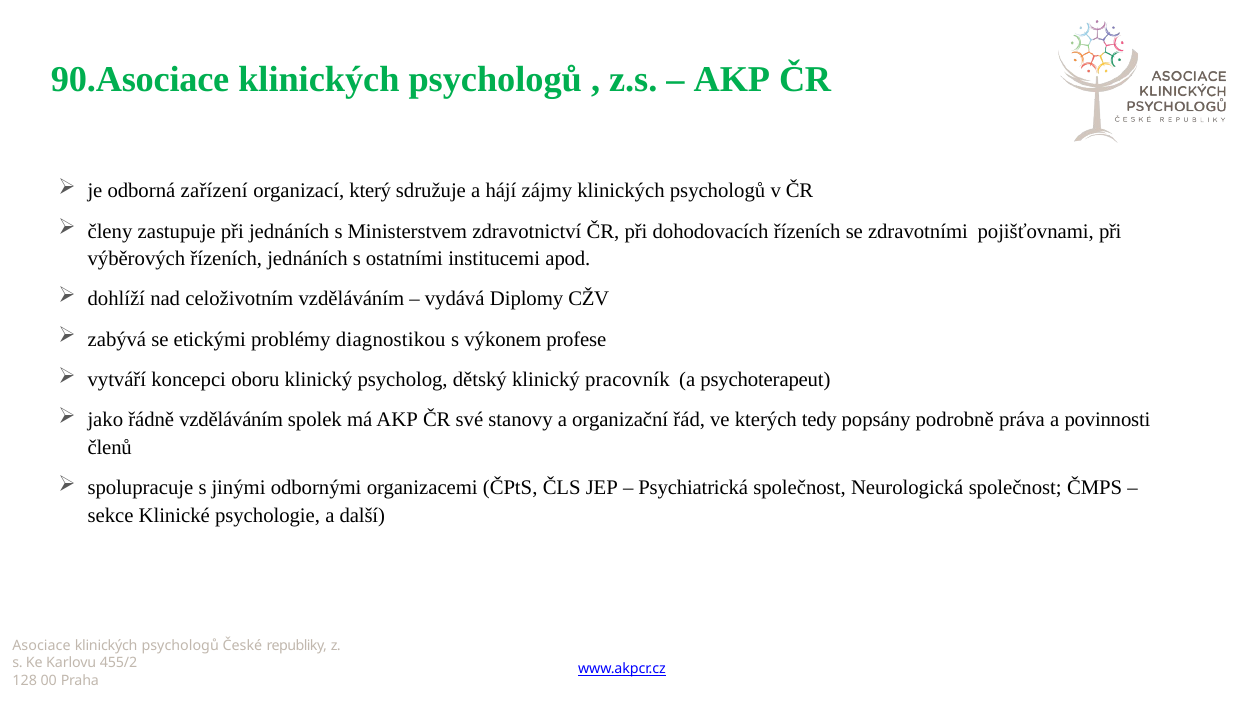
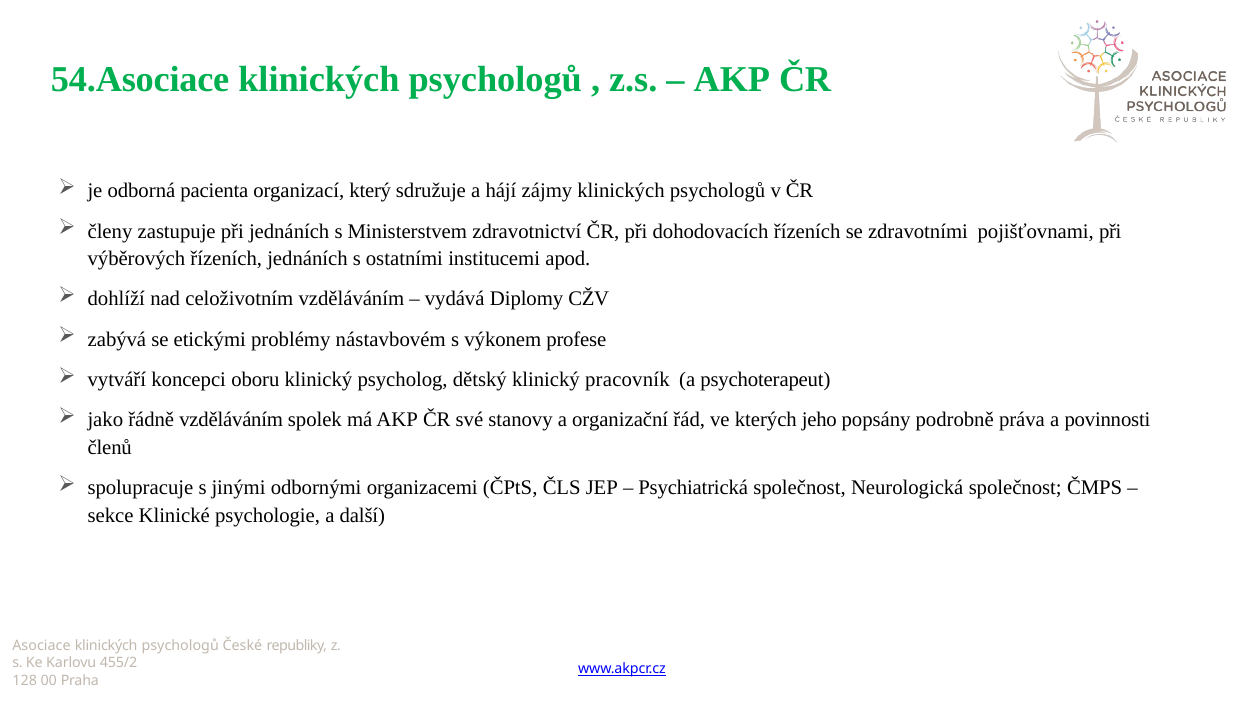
90.Asociace: 90.Asociace -> 54.Asociace
zařízení: zařízení -> pacienta
diagnostikou: diagnostikou -> nástavbovém
tedy: tedy -> jeho
